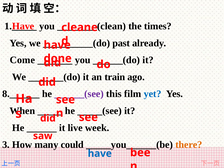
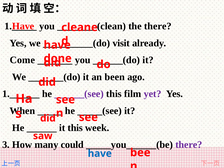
the times: times -> there
past: past -> visit
train: train -> been
8.______: 8.______ -> 1.______
yet colour: blue -> purple
it live: live -> this
there at (189, 145) colour: orange -> purple
